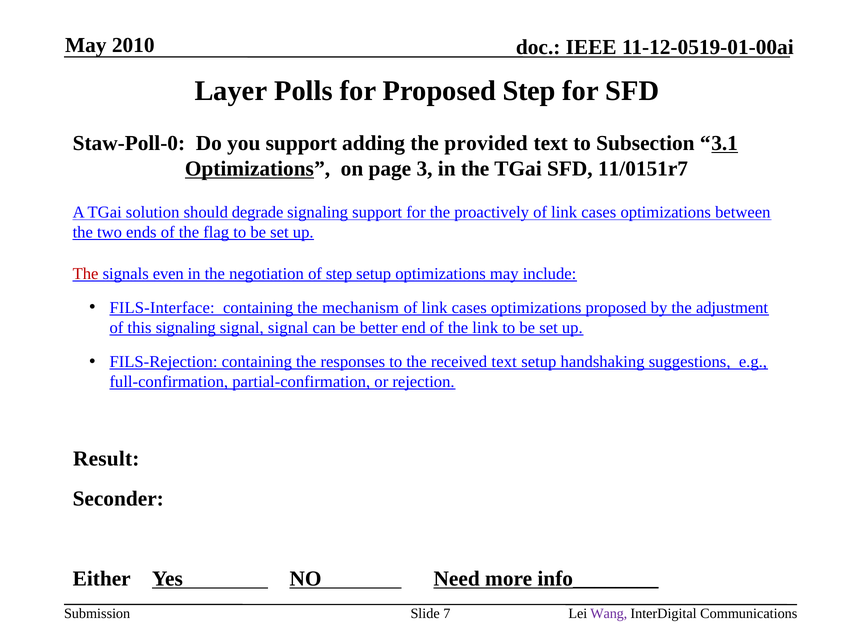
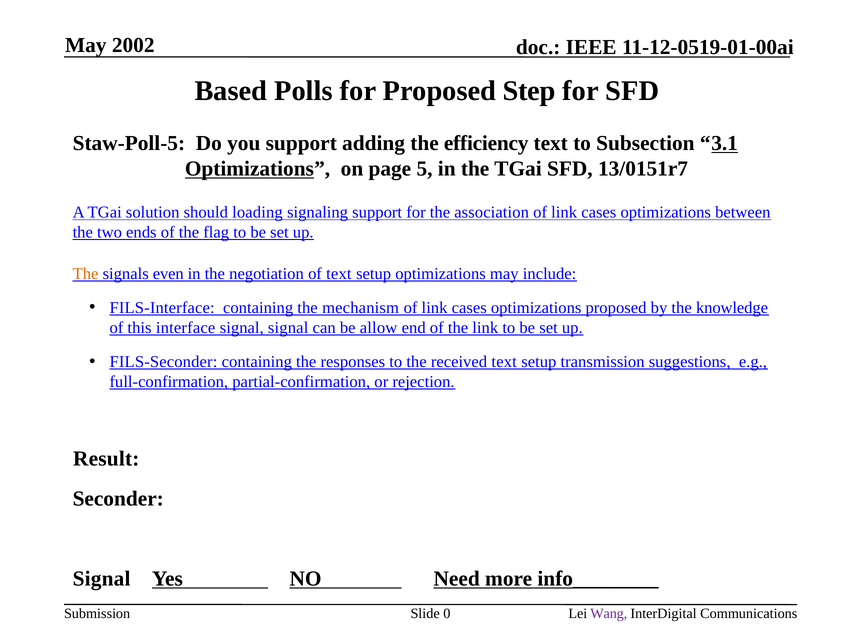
2010: 2010 -> 2002
Layer: Layer -> Based
Staw-Poll-0: Staw-Poll-0 -> Staw-Poll-5
provided: provided -> efficiency
3: 3 -> 5
11/0151r7: 11/0151r7 -> 13/0151r7
degrade: degrade -> loading
proactively: proactively -> association
The at (86, 274) colour: red -> orange
of step: step -> text
adjustment: adjustment -> knowledge
this signaling: signaling -> interface
better: better -> allow
FILS-Rejection: FILS-Rejection -> FILS-Seconder
handshaking: handshaking -> transmission
Either at (102, 579): Either -> Signal
7: 7 -> 0
